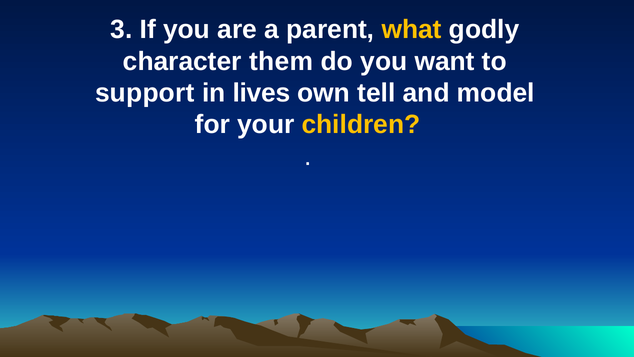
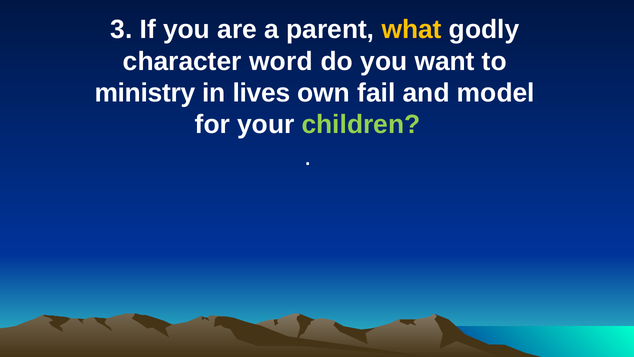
them: them -> word
support: support -> ministry
tell: tell -> fail
children colour: yellow -> light green
